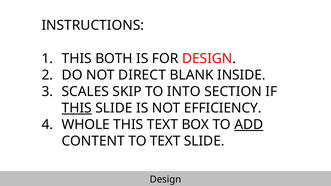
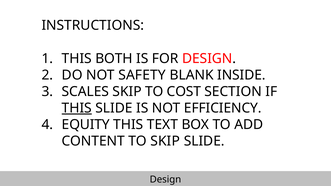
DIRECT: DIRECT -> SAFETY
INTO: INTO -> COST
WHOLE: WHOLE -> EQUITY
ADD underline: present -> none
TO TEXT: TEXT -> SKIP
